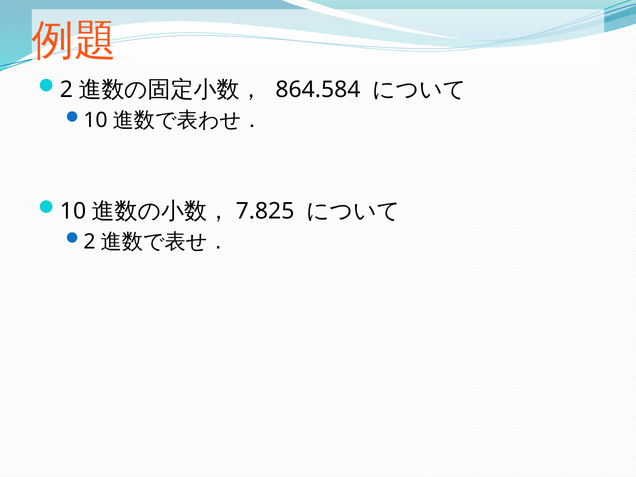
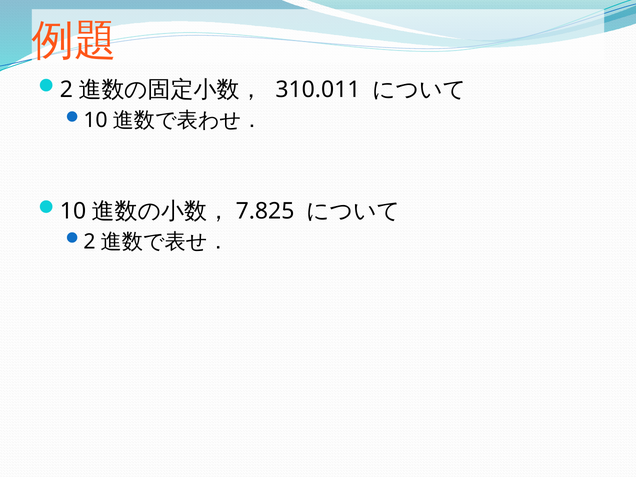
864.584: 864.584 -> 310.011
